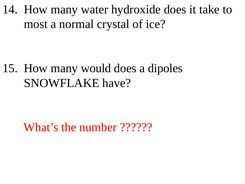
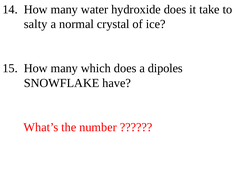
most: most -> salty
would: would -> which
